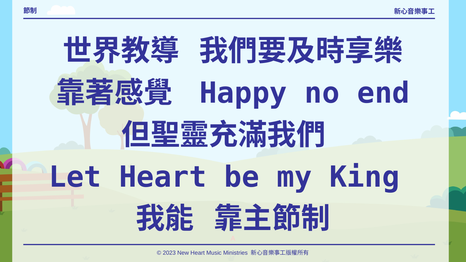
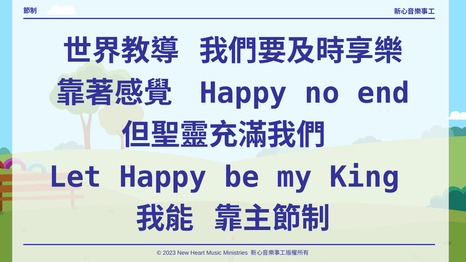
Let Heart: Heart -> Happy
